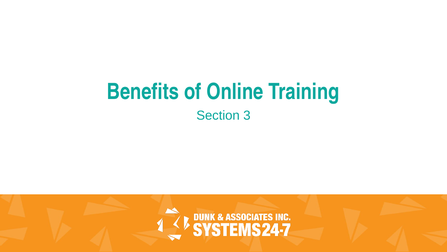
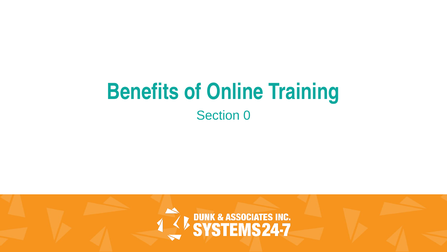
3: 3 -> 0
